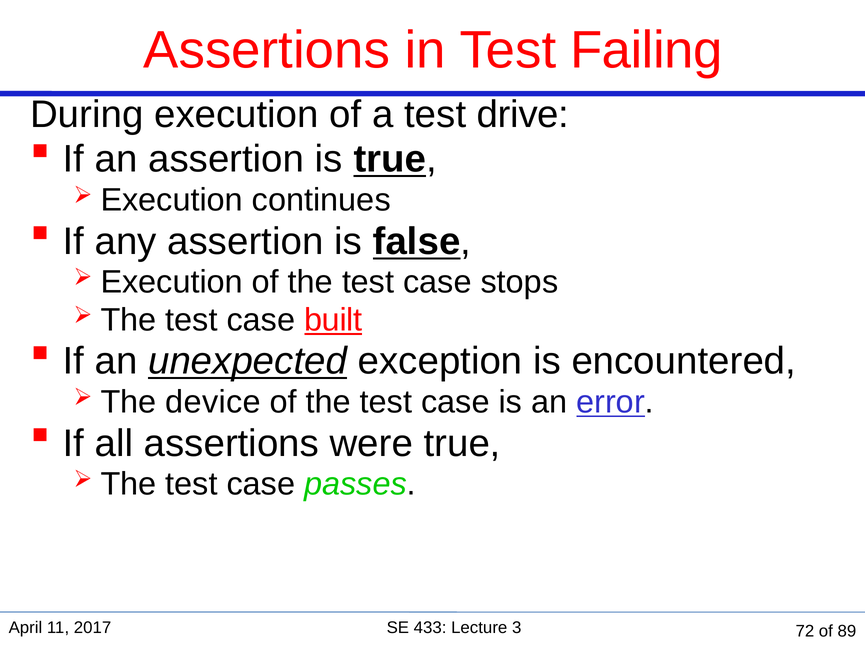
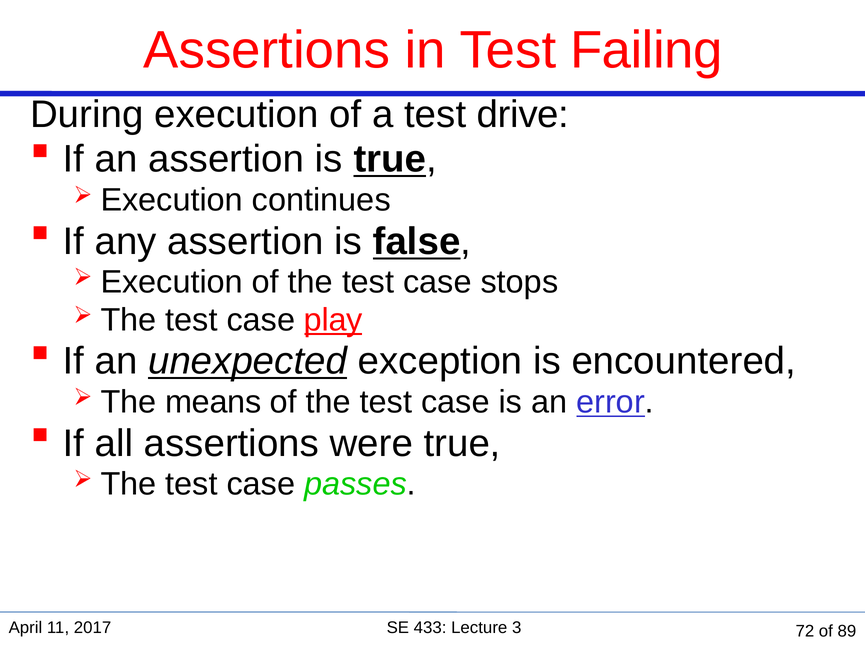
built: built -> play
device: device -> means
